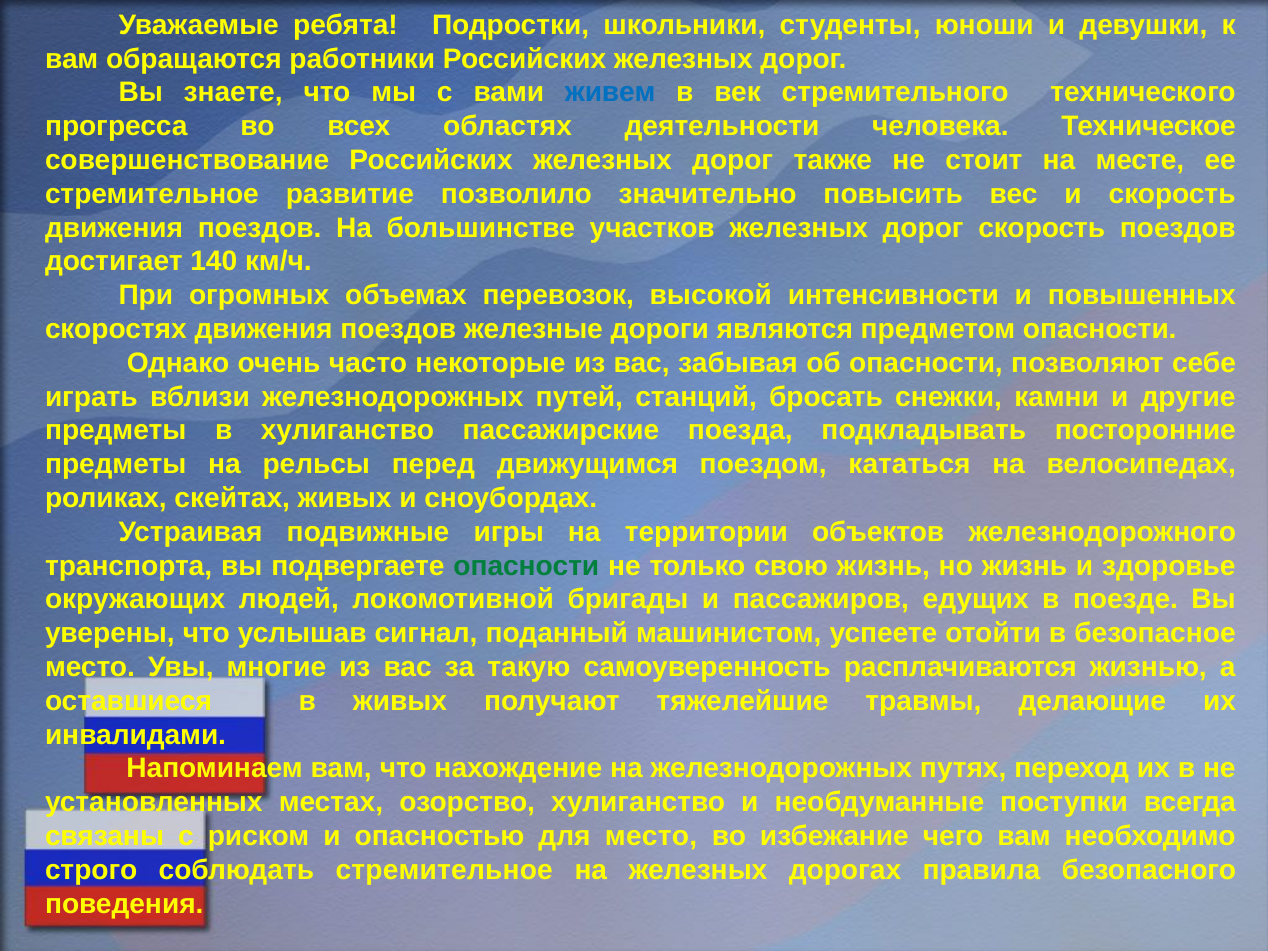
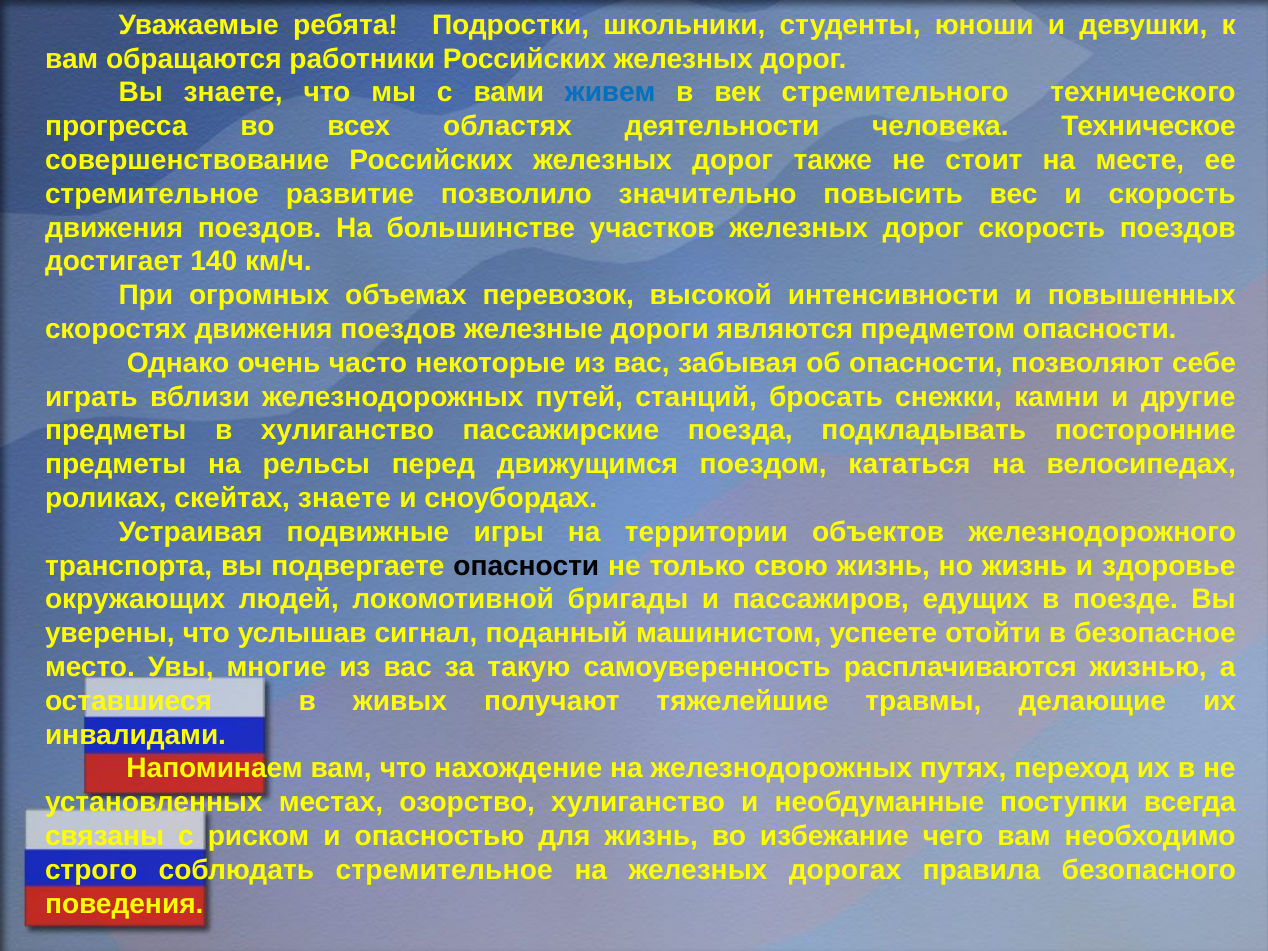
скейтах живых: живых -> знаете
опасности at (526, 566) colour: green -> black
для место: место -> жизнь
